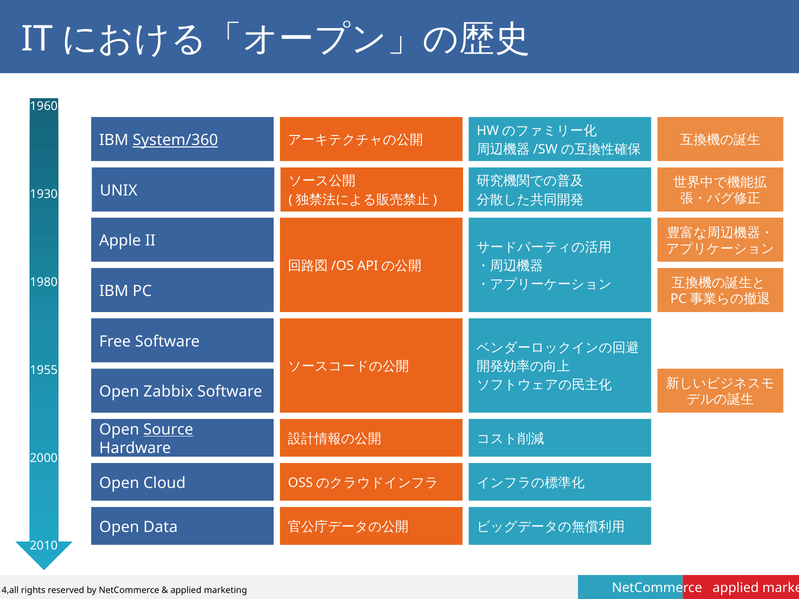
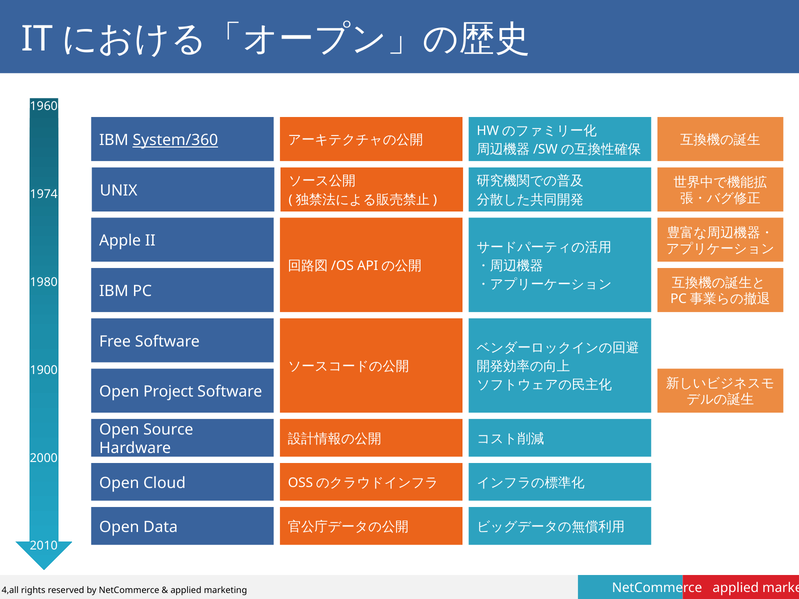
1930: 1930 -> 1974
1955: 1955 -> 1900
Zabbix: Zabbix -> Project
Source underline: present -> none
